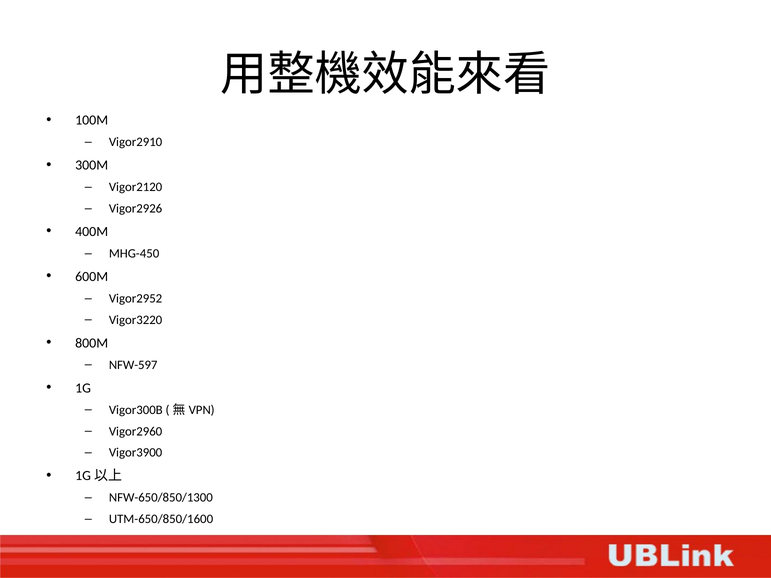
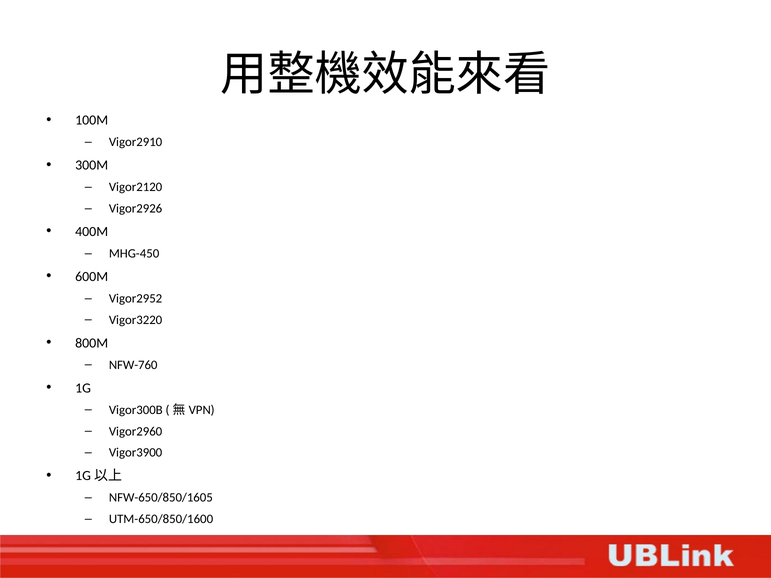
NFW-597: NFW-597 -> NFW-760
NFW-650/850/1300: NFW-650/850/1300 -> NFW-650/850/1605
